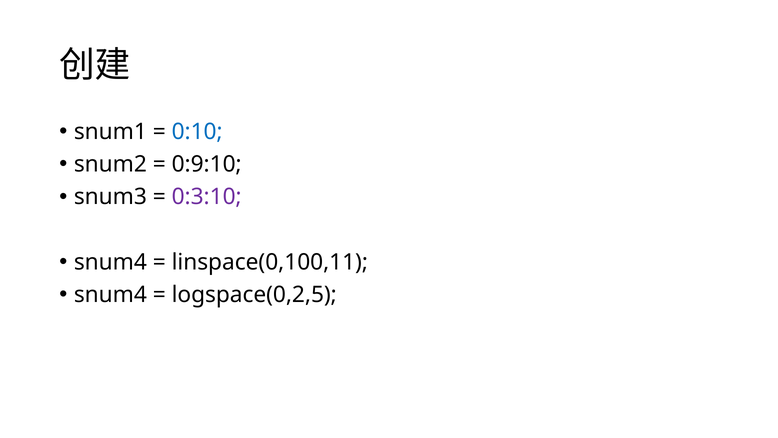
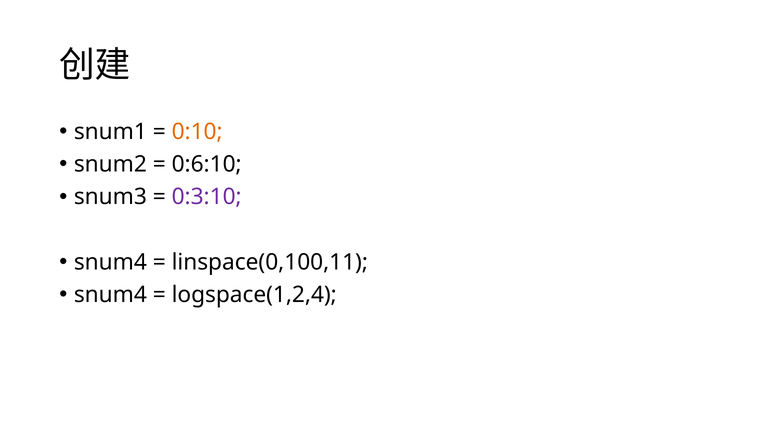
0:10 colour: blue -> orange
0:9:10: 0:9:10 -> 0:6:10
logspace(0,2,5: logspace(0,2,5 -> logspace(1,2,4
